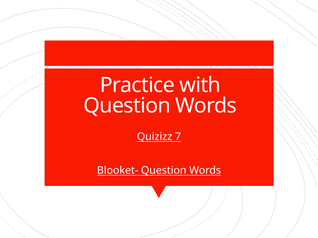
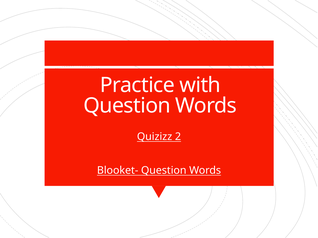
7: 7 -> 2
